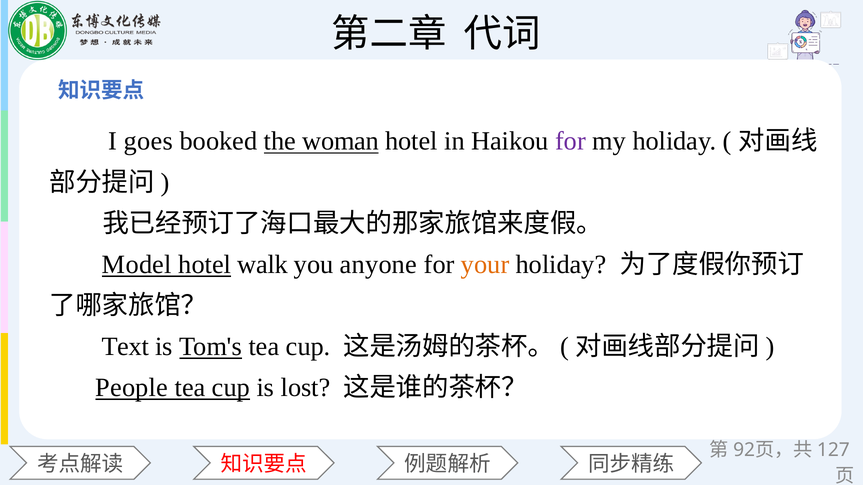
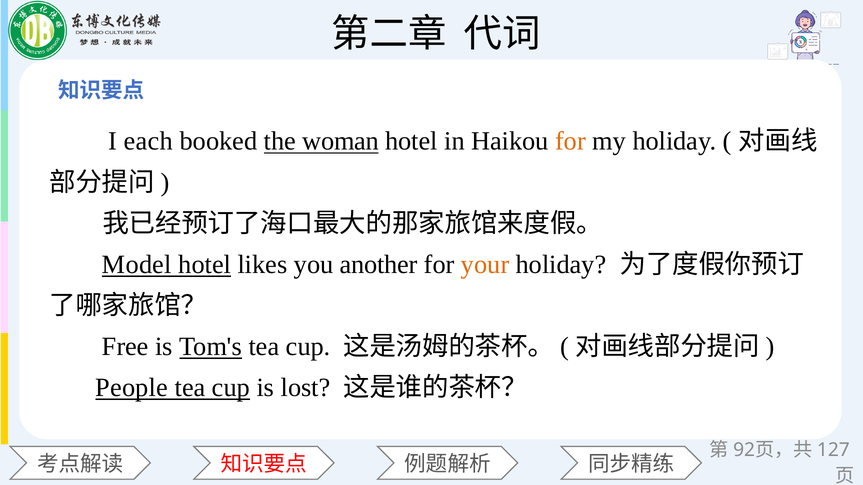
goes: goes -> each
for at (570, 141) colour: purple -> orange
walk: walk -> likes
anyone: anyone -> another
Text: Text -> Free
